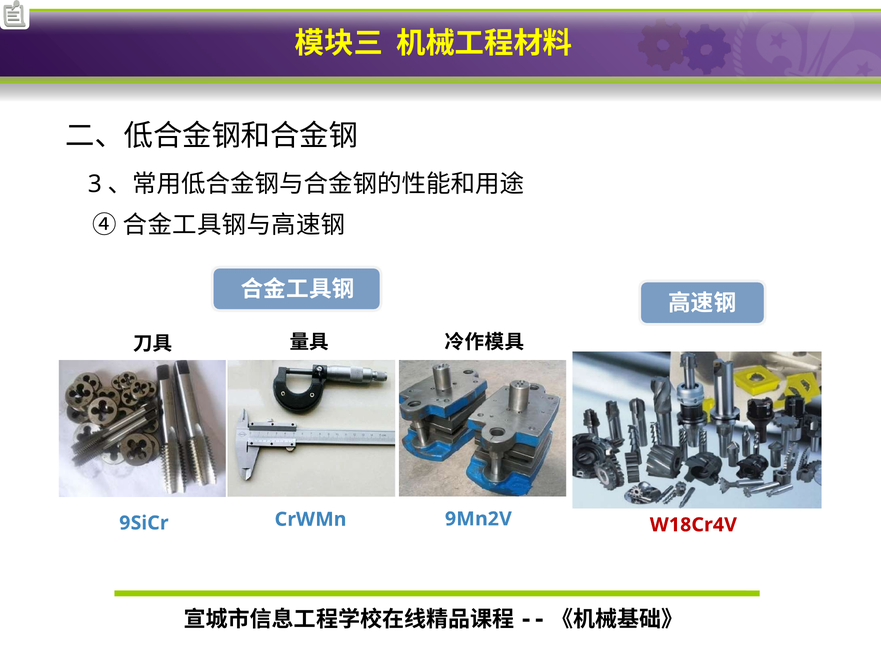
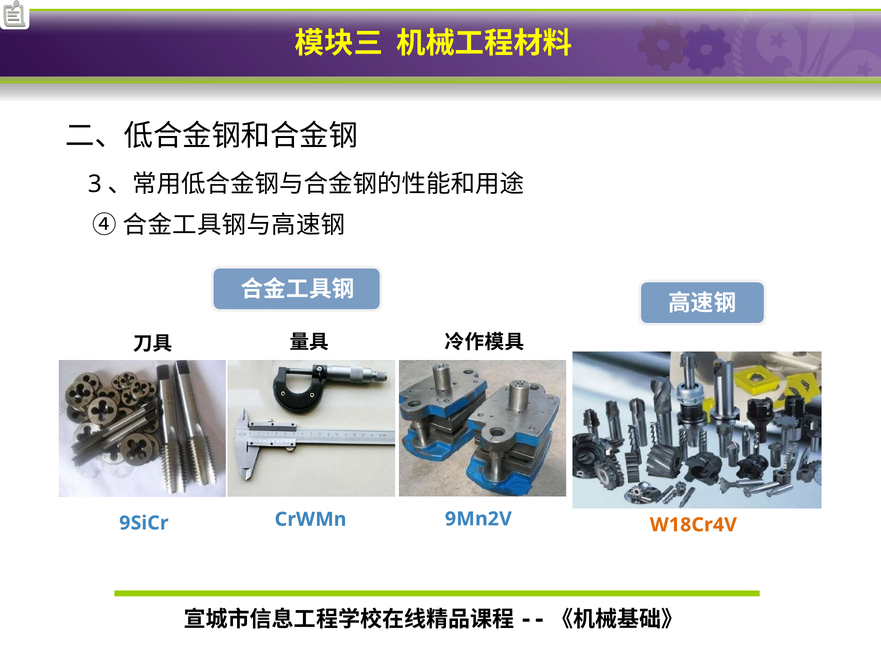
W18Cr4V colour: red -> orange
